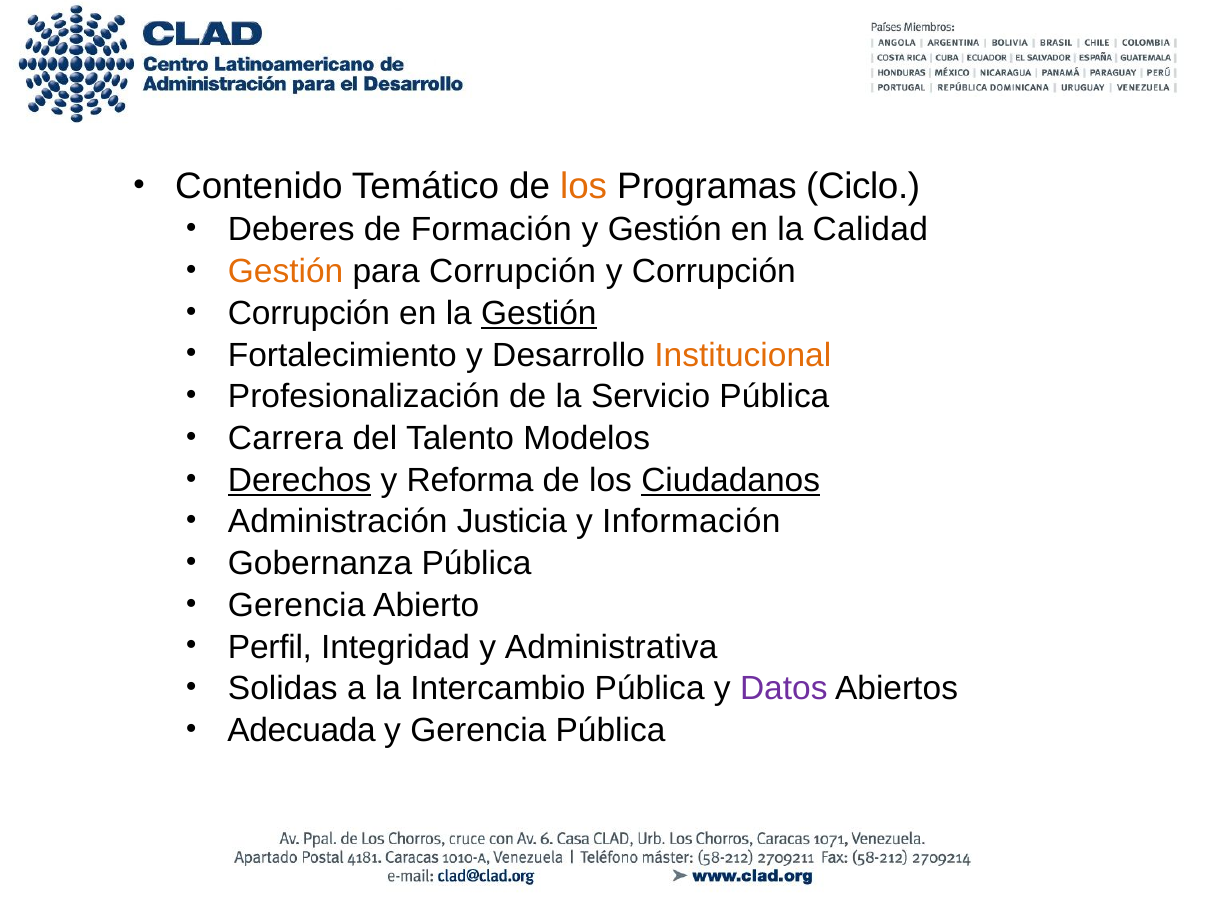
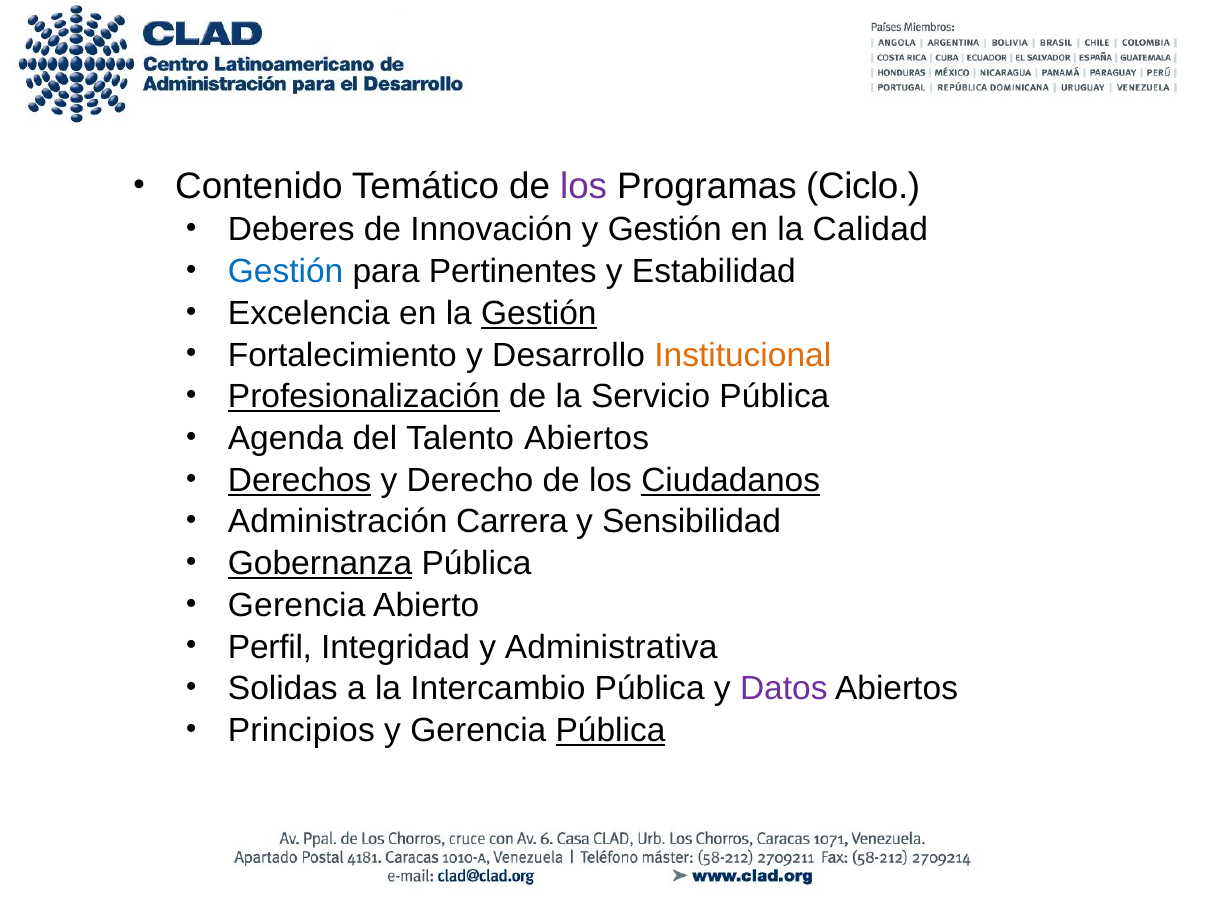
los at (584, 186) colour: orange -> purple
Formación: Formación -> Innovación
Gestión at (286, 272) colour: orange -> blue
para Corrupción: Corrupción -> Pertinentes
y Corrupción: Corrupción -> Estabilidad
Corrupción at (309, 313): Corrupción -> Excelencia
Profesionalización underline: none -> present
Carrera: Carrera -> Agenda
Talento Modelos: Modelos -> Abiertos
Reforma: Reforma -> Derecho
Justicia: Justicia -> Carrera
Información: Información -> Sensibilidad
Gobernanza underline: none -> present
Adecuada: Adecuada -> Principios
Pública at (610, 730) underline: none -> present
